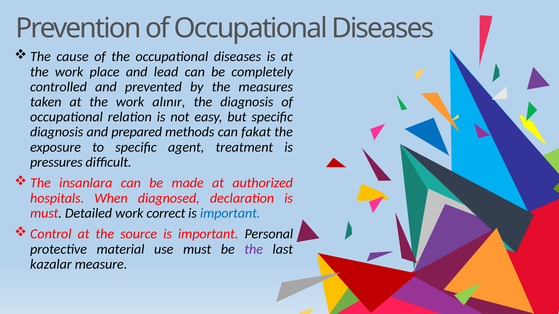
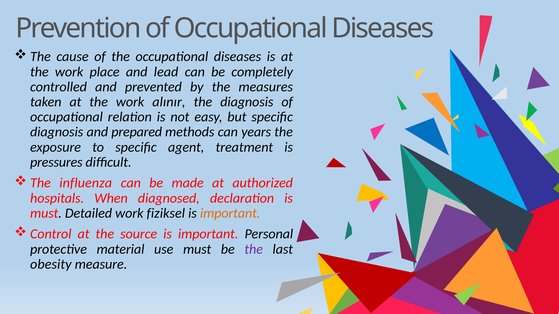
fakat: fakat -> years
insanlara: insanlara -> influenza
correct: correct -> fiziksel
important at (230, 213) colour: blue -> orange
kazalar: kazalar -> obesity
